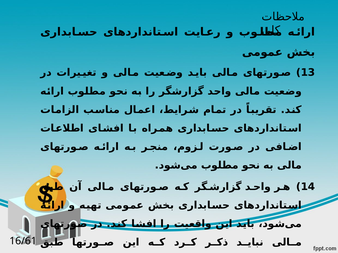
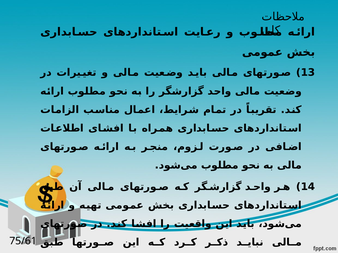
16/61: 16/61 -> 75/61
